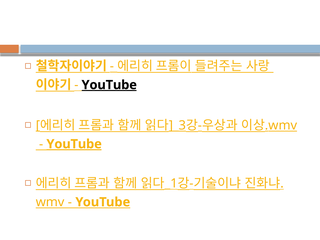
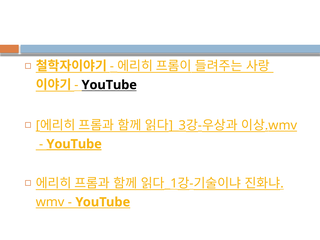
YouTube at (109, 85) underline: present -> none
